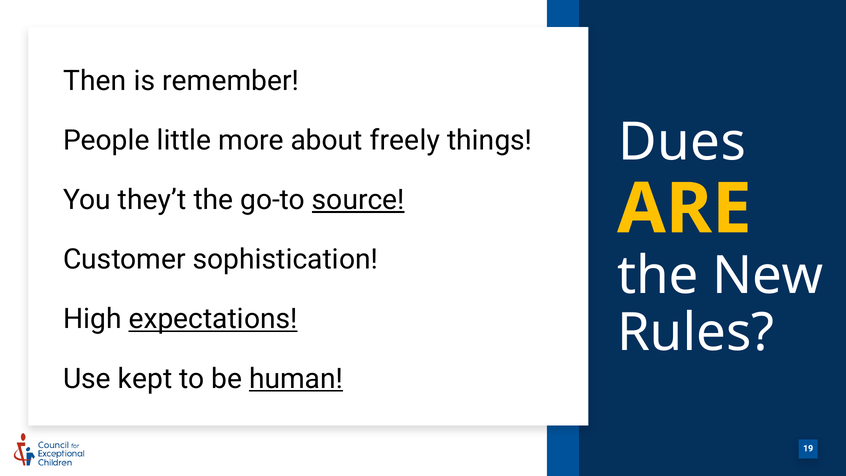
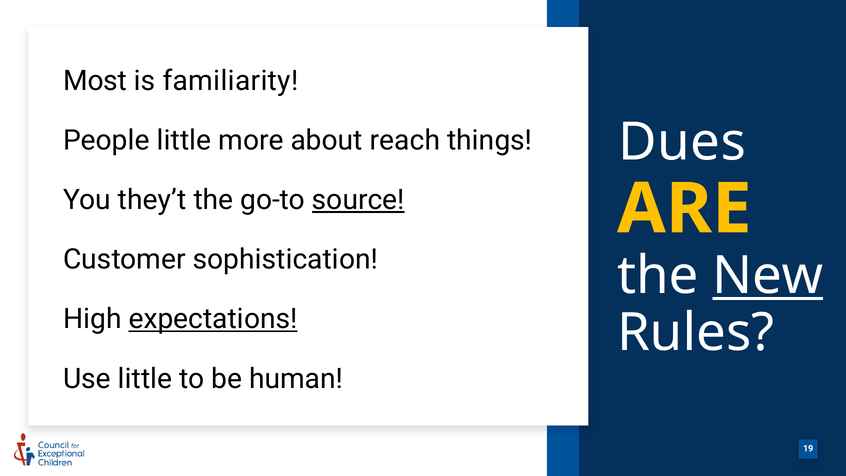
Then: Then -> Most
remember: remember -> familiarity
freely: freely -> reach
New underline: none -> present
Use kept: kept -> little
human underline: present -> none
